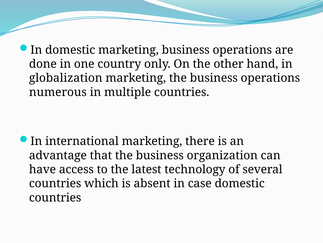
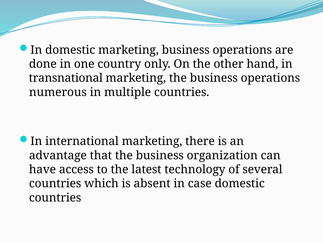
globalization: globalization -> transnational
